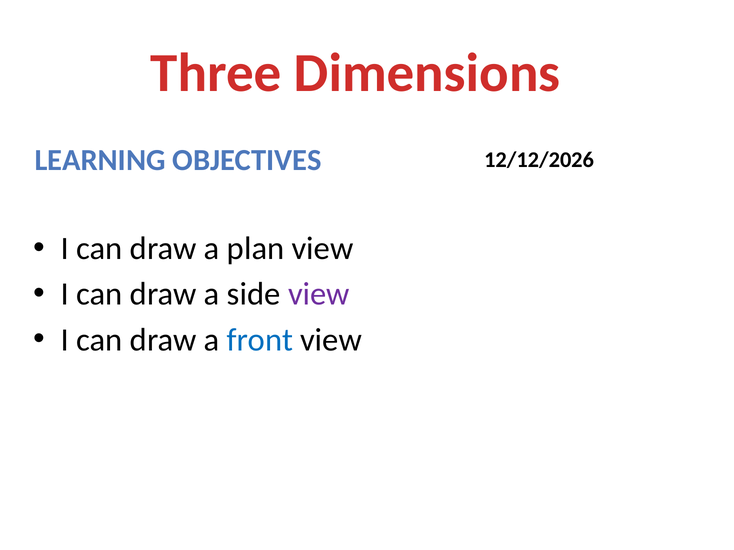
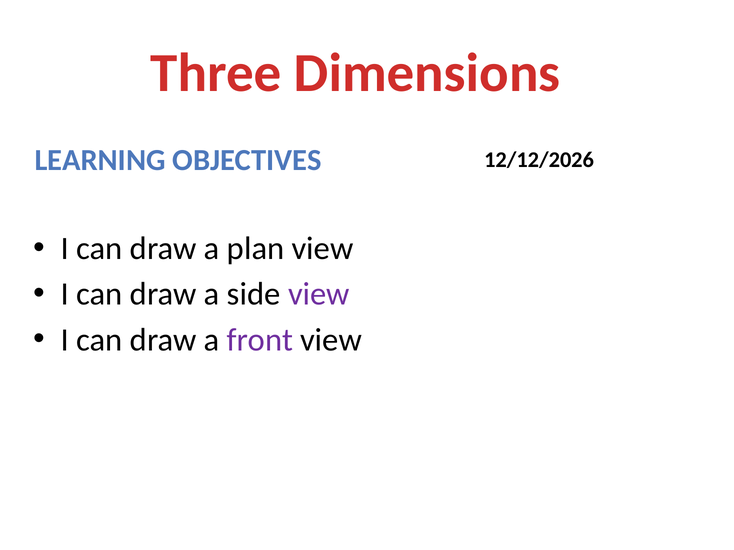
front colour: blue -> purple
